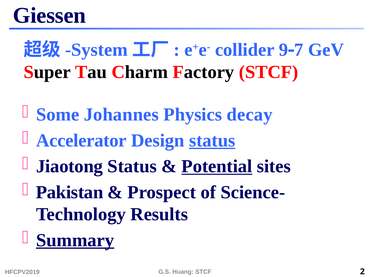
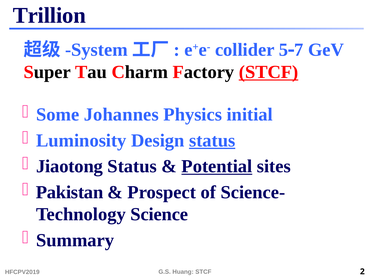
Giessen: Giessen -> Trillion
9: 9 -> 5
STCF at (269, 72) underline: none -> present
decay: decay -> initial
Accelerator: Accelerator -> Luminosity
Results: Results -> Science
Summary underline: present -> none
